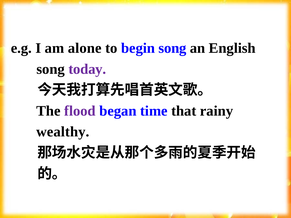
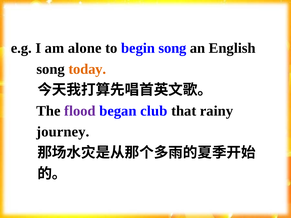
today colour: purple -> orange
time: time -> club
wealthy: wealthy -> journey
